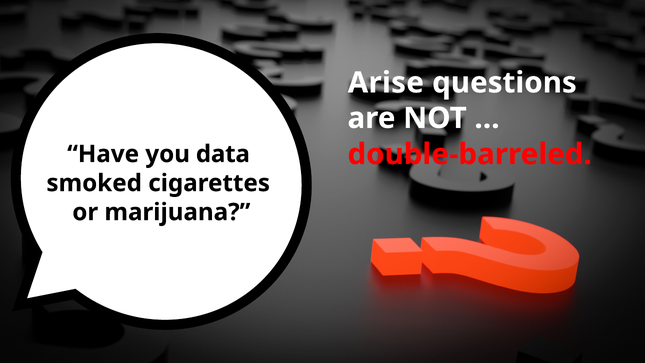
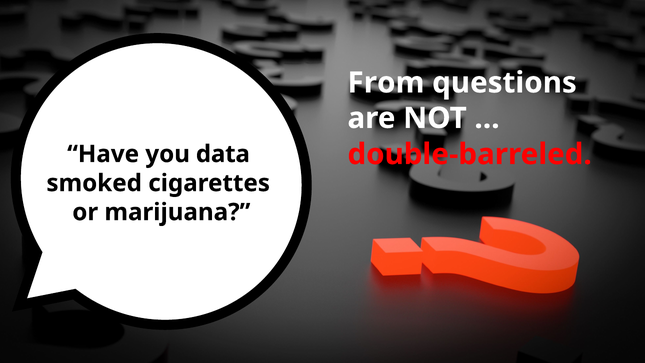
Arise: Arise -> From
